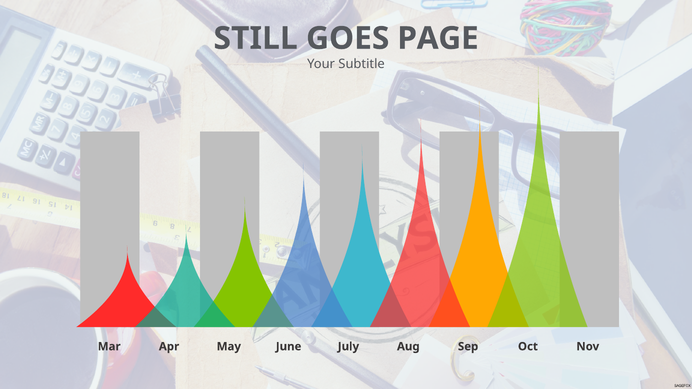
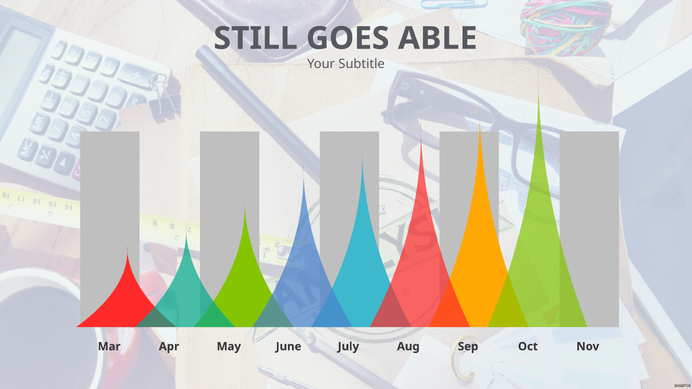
PAGE: PAGE -> ABLE
